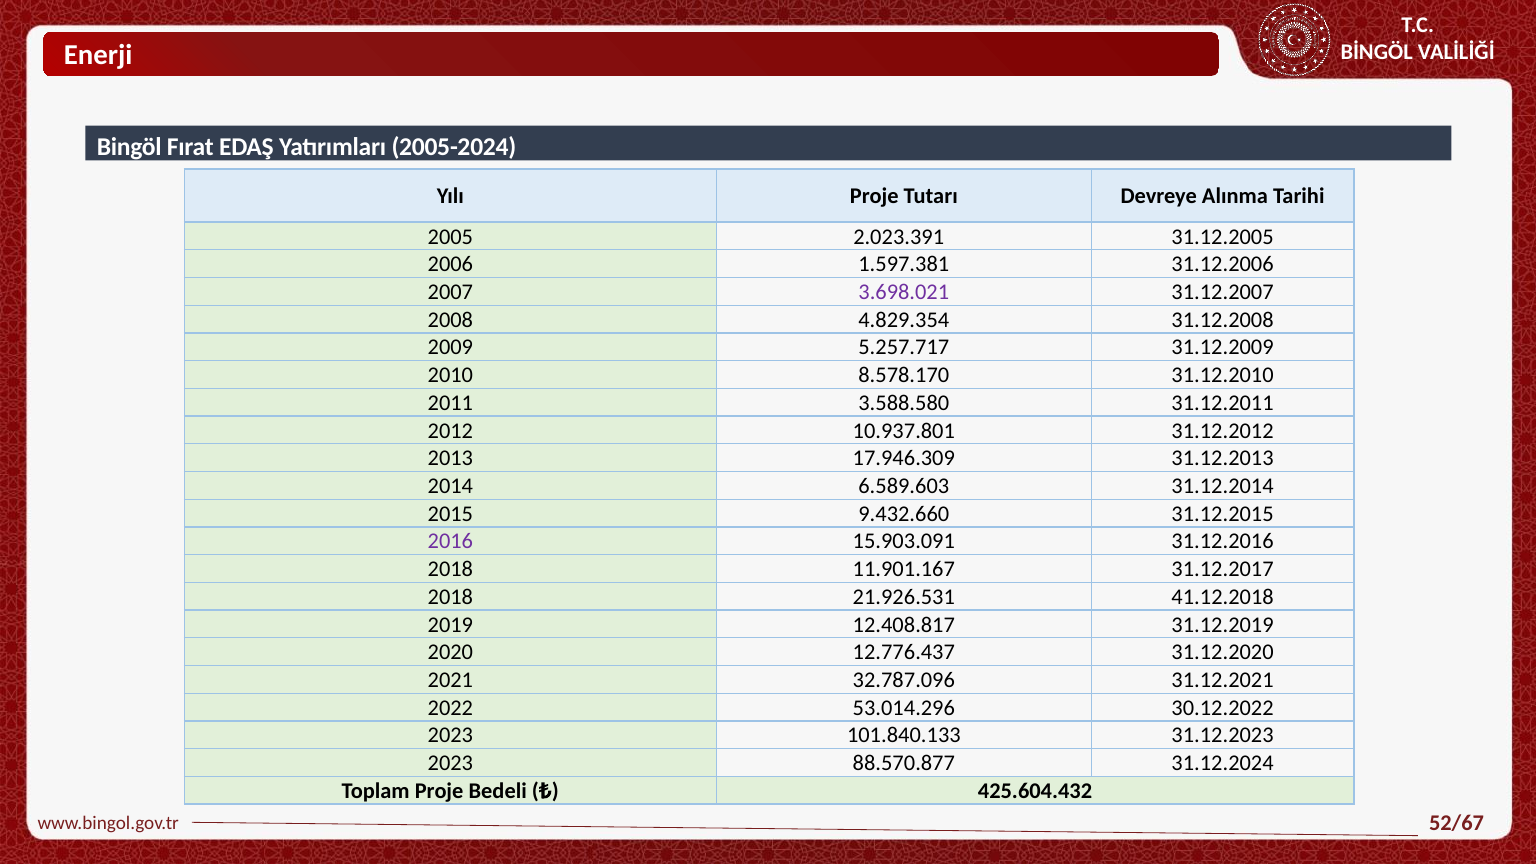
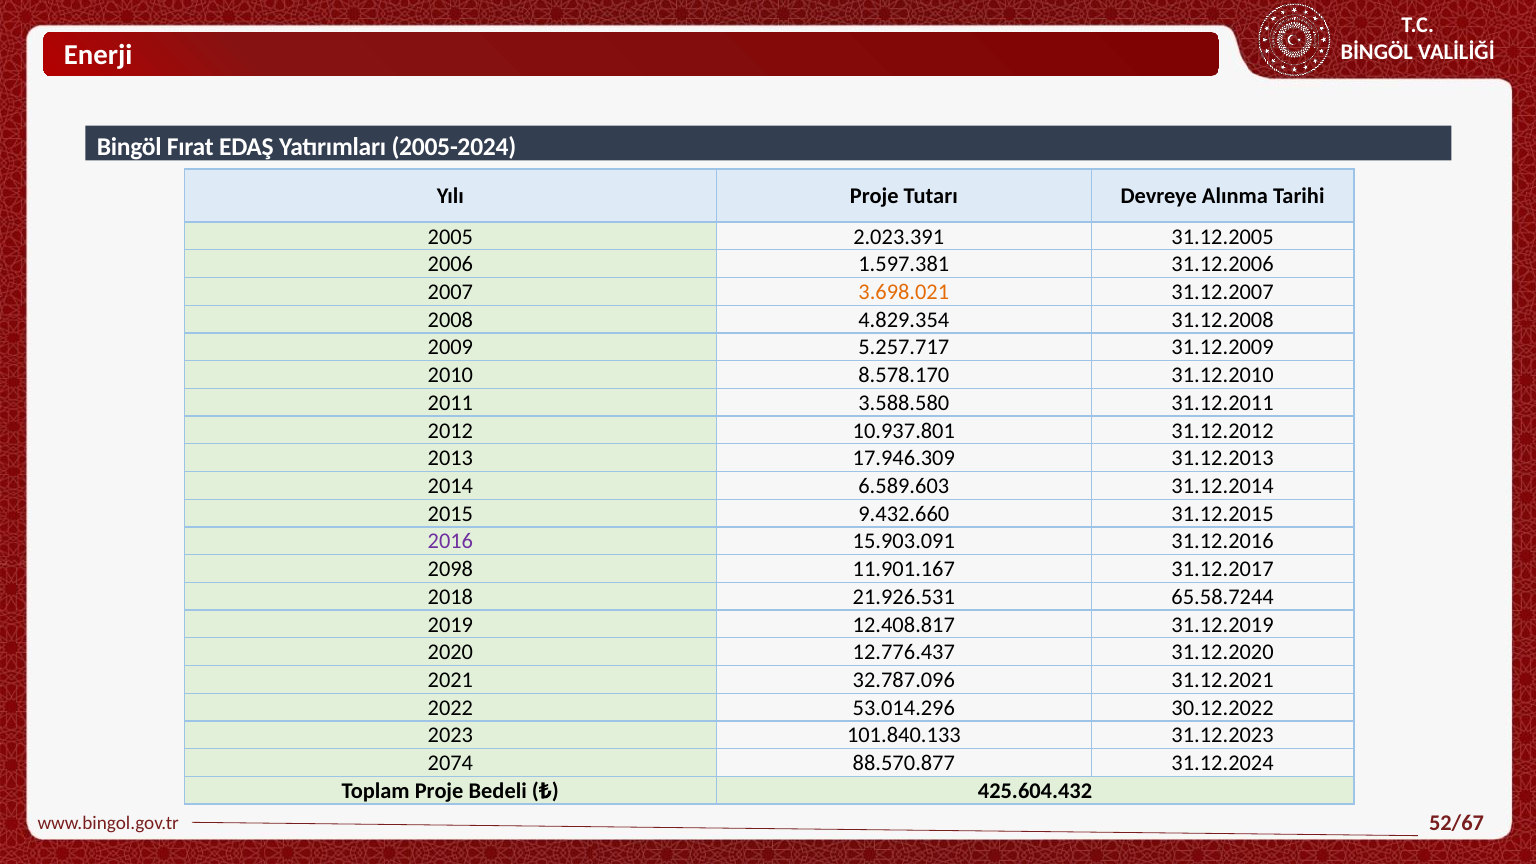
3.698.021 colour: purple -> orange
2018 at (450, 569): 2018 -> 2098
41.12.2018: 41.12.2018 -> 65.58.7244
2023 at (450, 763): 2023 -> 2074
